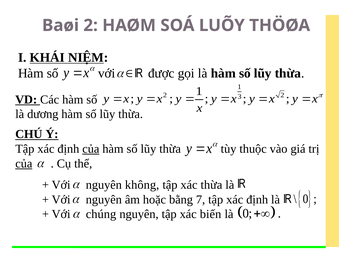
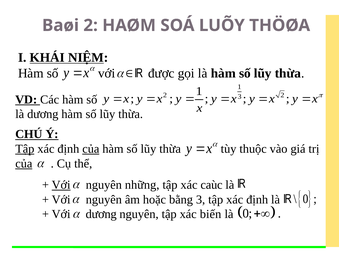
Tập at (25, 149) underline: none -> present
Với at (61, 185) underline: none -> present
không: không -> những
xác thừa: thừa -> caùc
bằng 7: 7 -> 3
Với chúng: chúng -> dương
